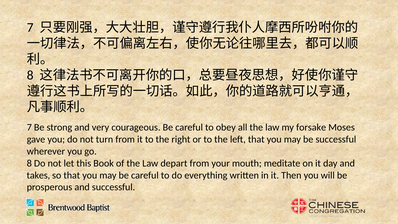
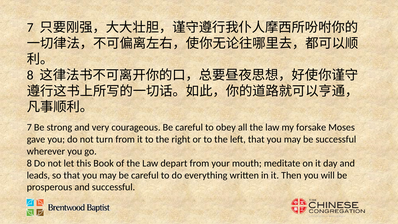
takes: takes -> leads
